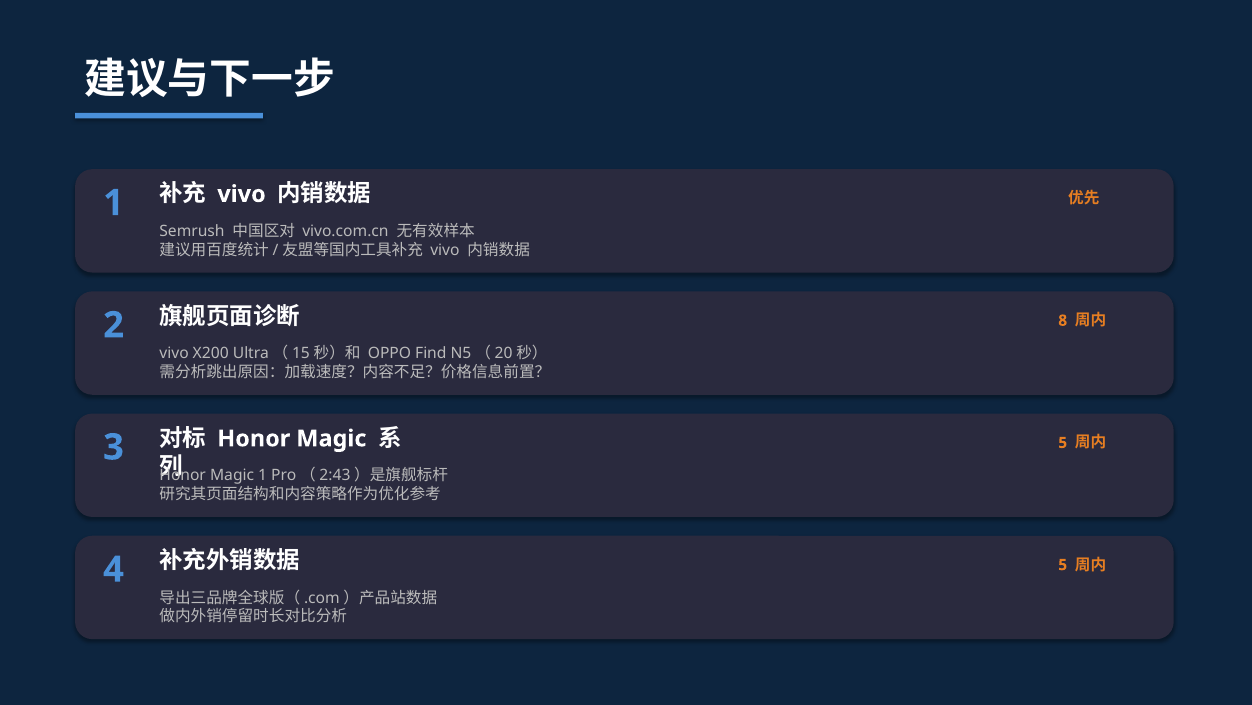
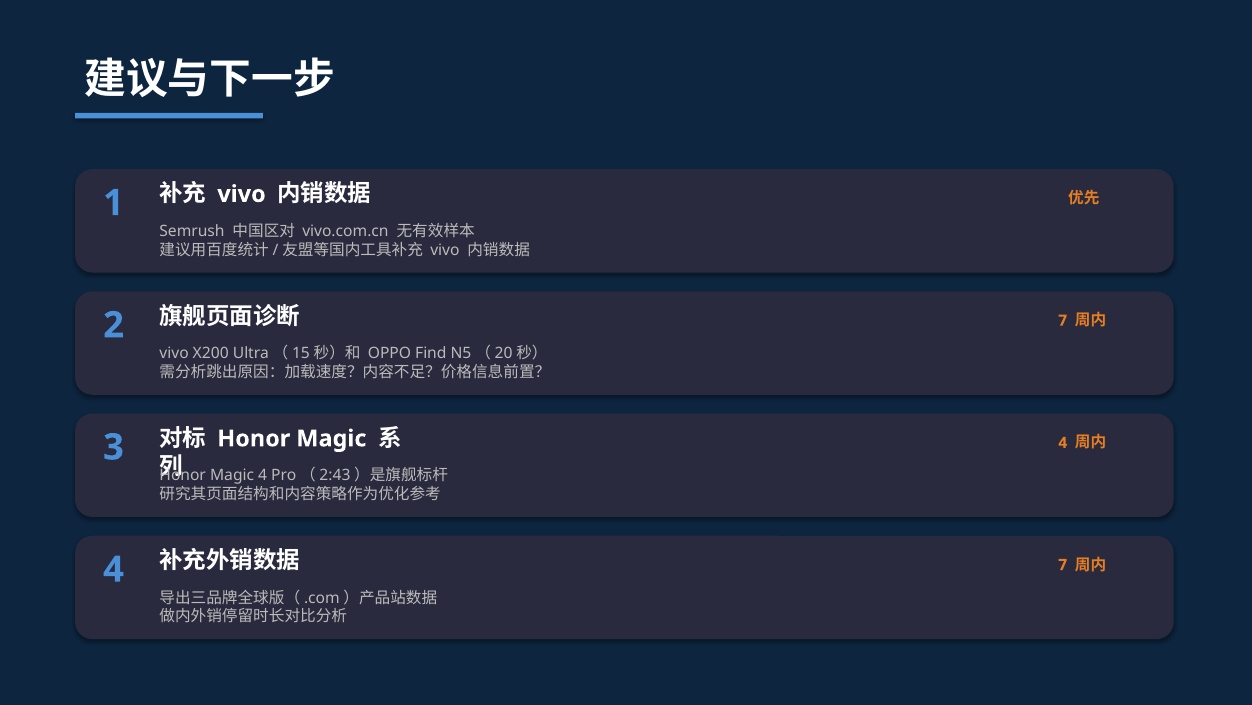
8 at (1063, 320): 8 -> 7
5 at (1063, 442): 5 -> 4
Magic 1: 1 -> 4
5 at (1063, 564): 5 -> 7
